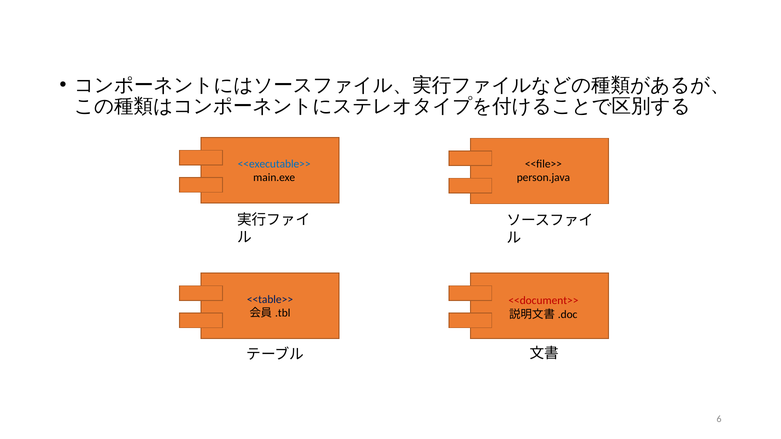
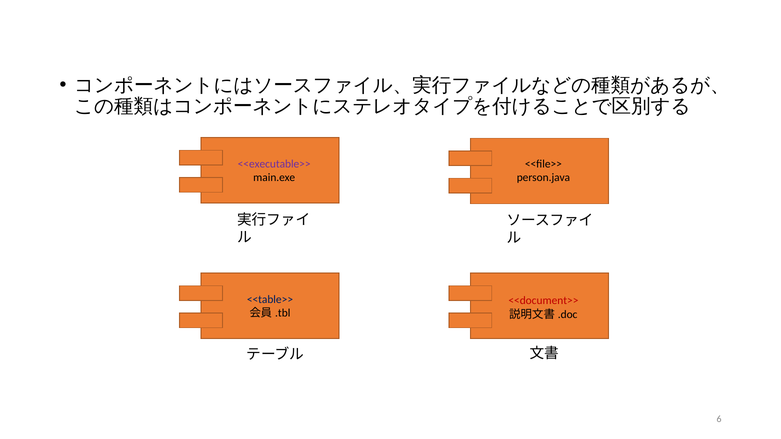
<<executable>> colour: blue -> purple
